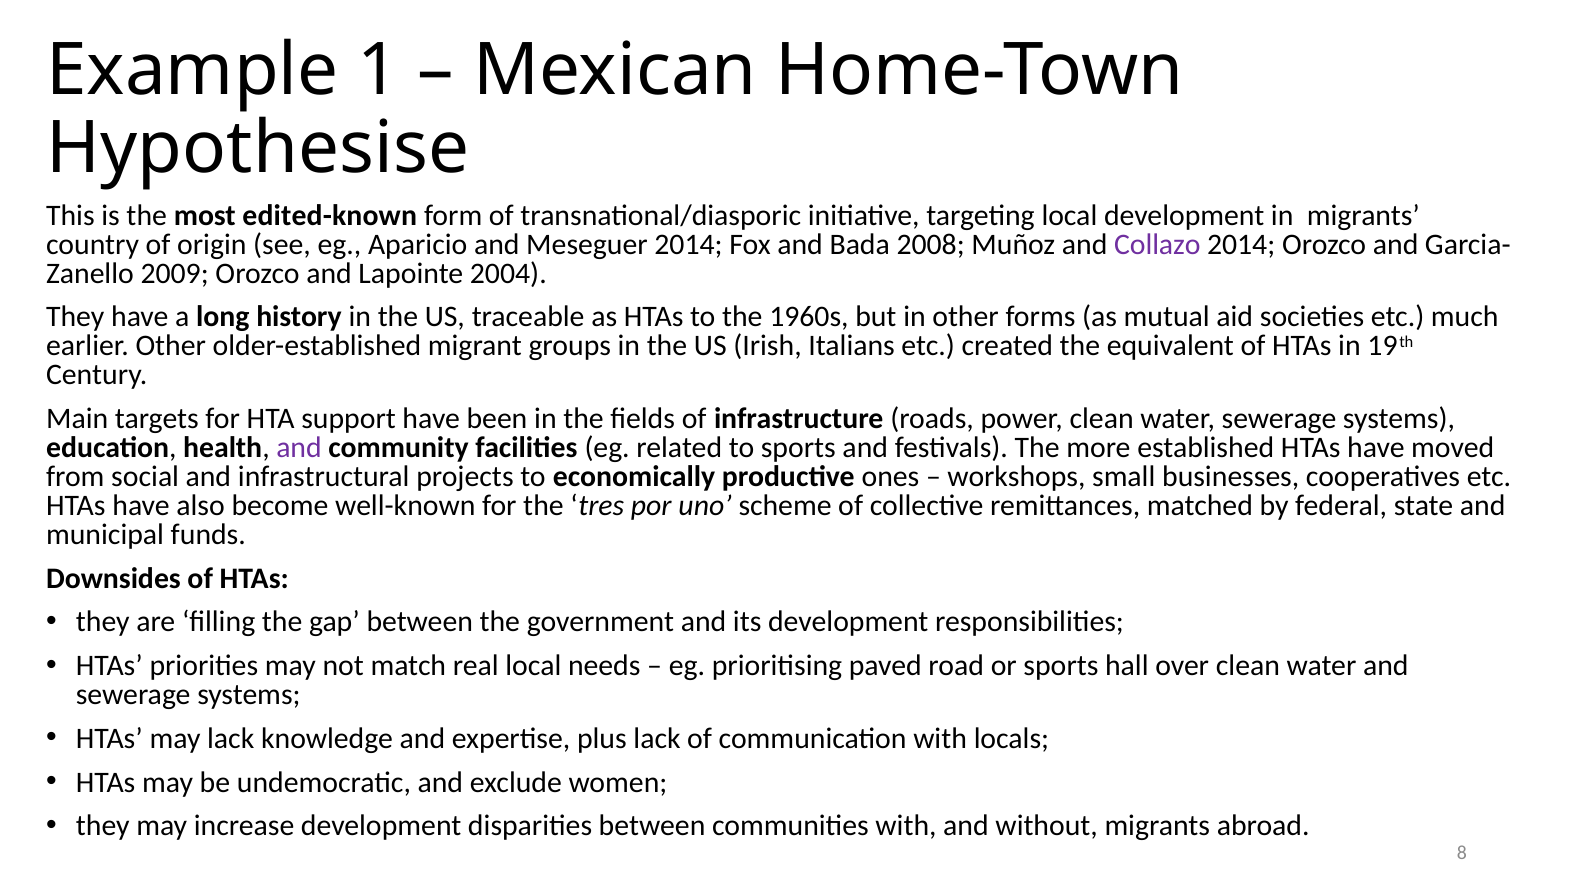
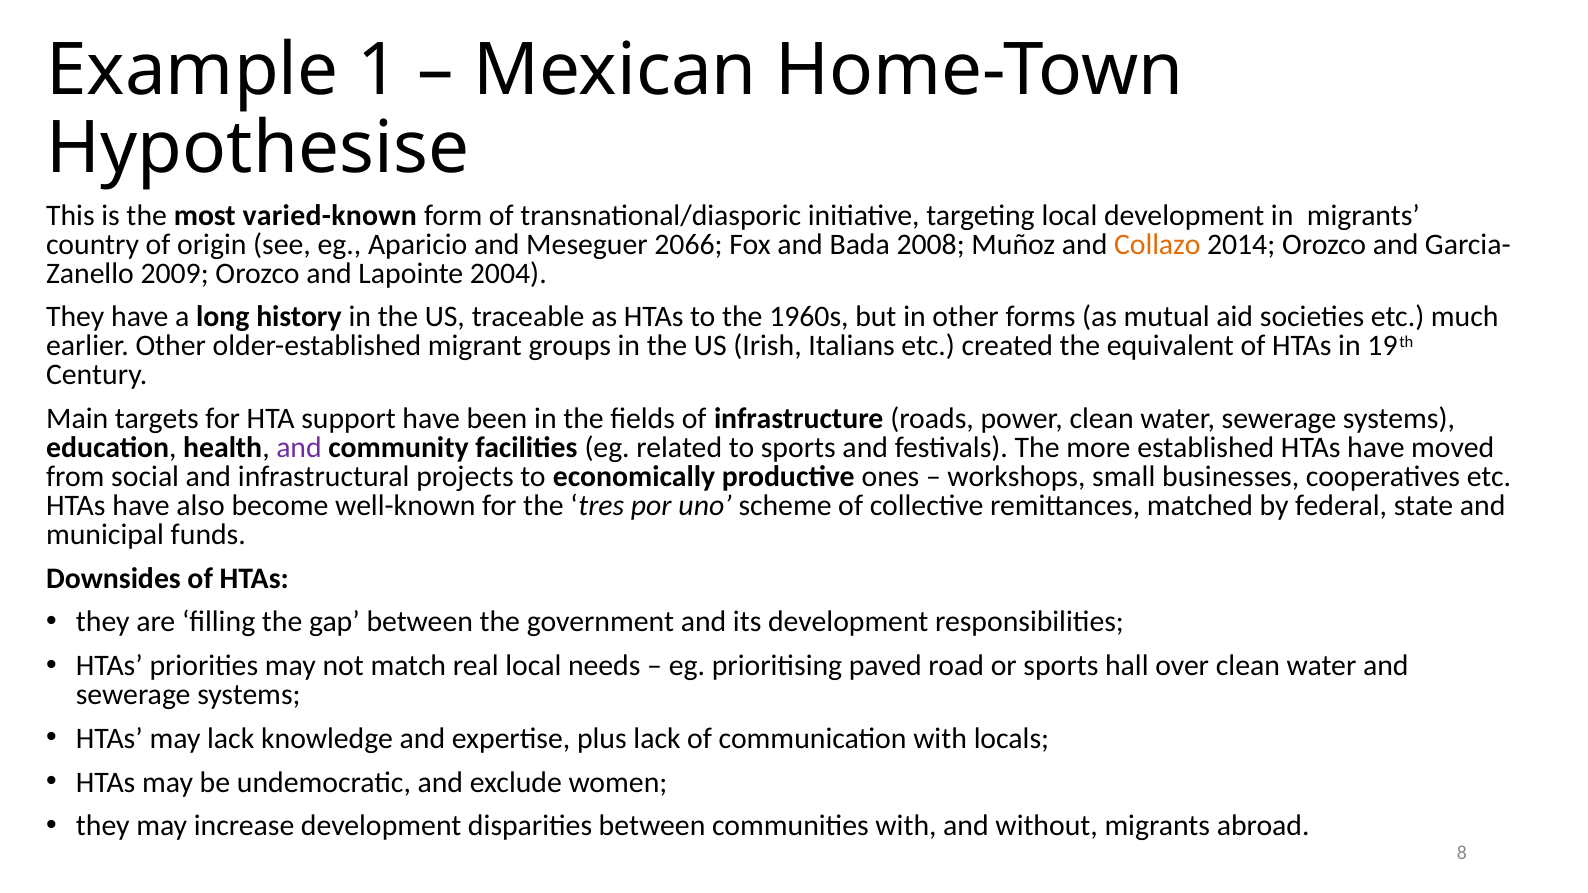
edited-known: edited-known -> varied-known
Meseguer 2014: 2014 -> 2066
Collazo colour: purple -> orange
